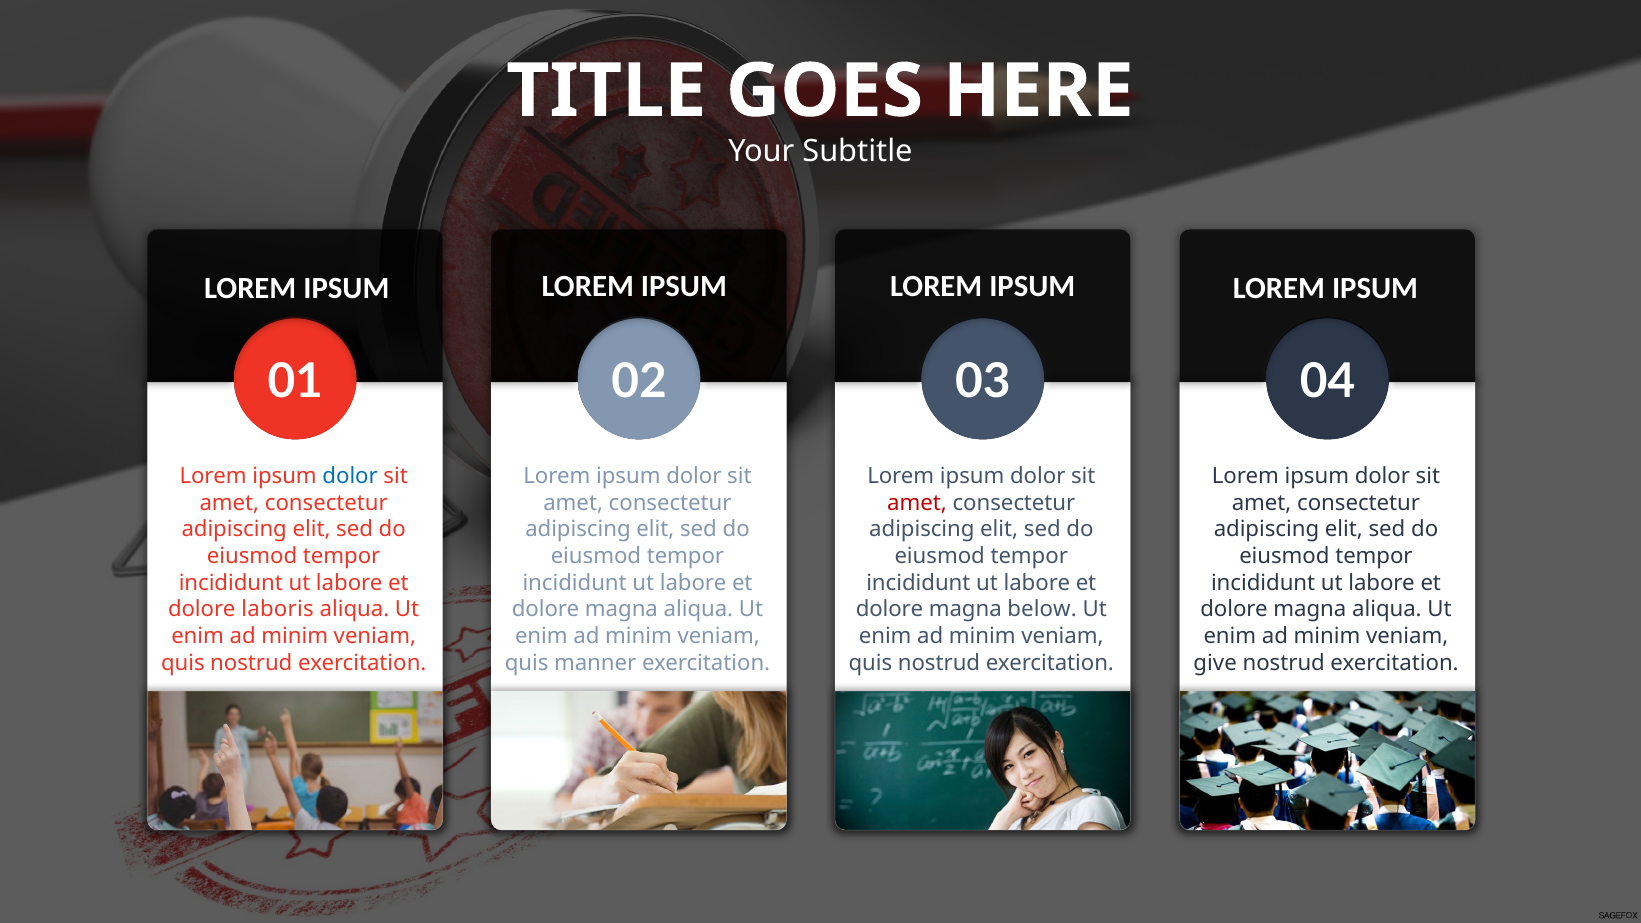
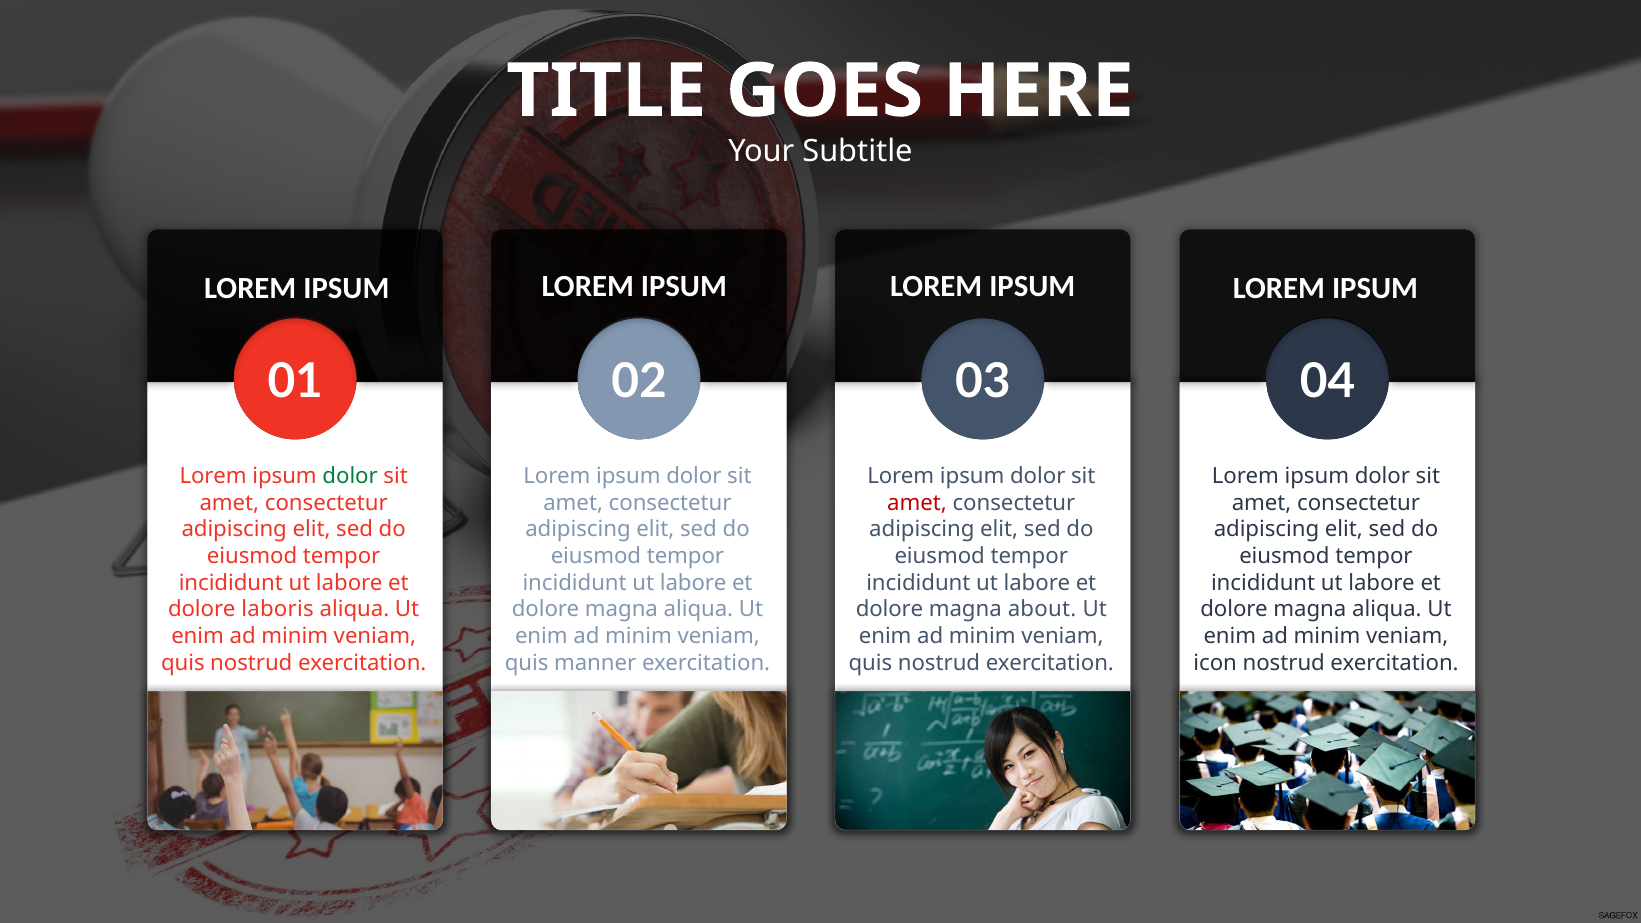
dolor at (350, 476) colour: blue -> green
below: below -> about
give: give -> icon
